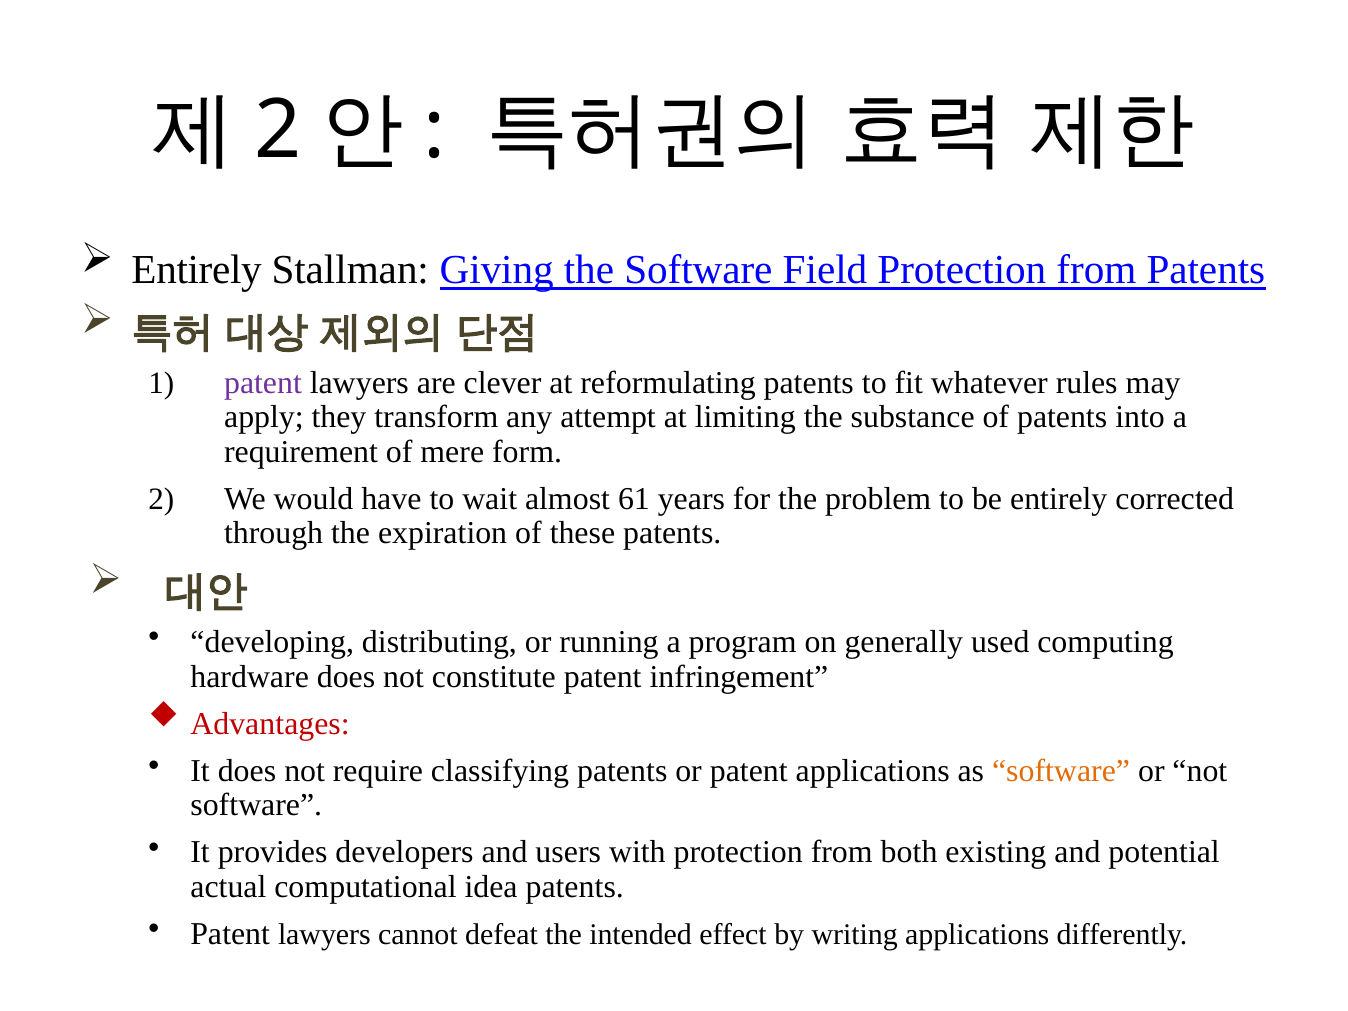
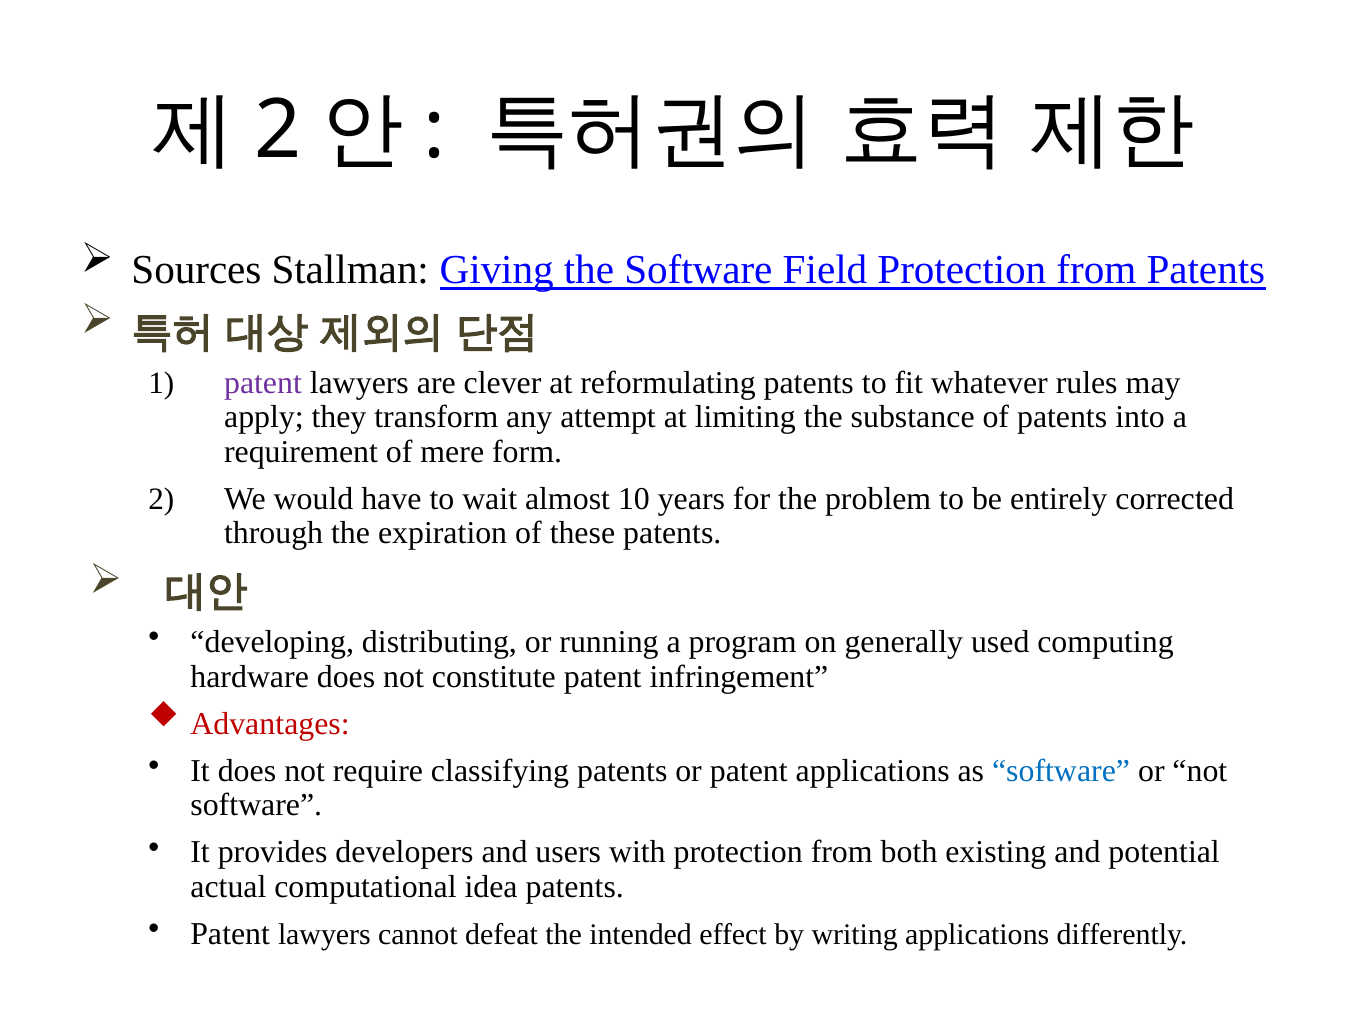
Entirely at (197, 270): Entirely -> Sources
61: 61 -> 10
software at (1061, 771) colour: orange -> blue
